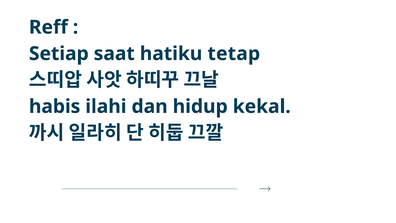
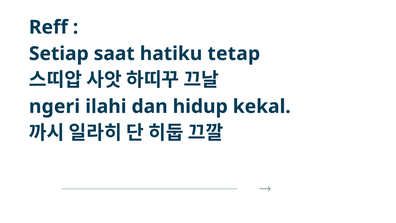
habis: habis -> ngeri
